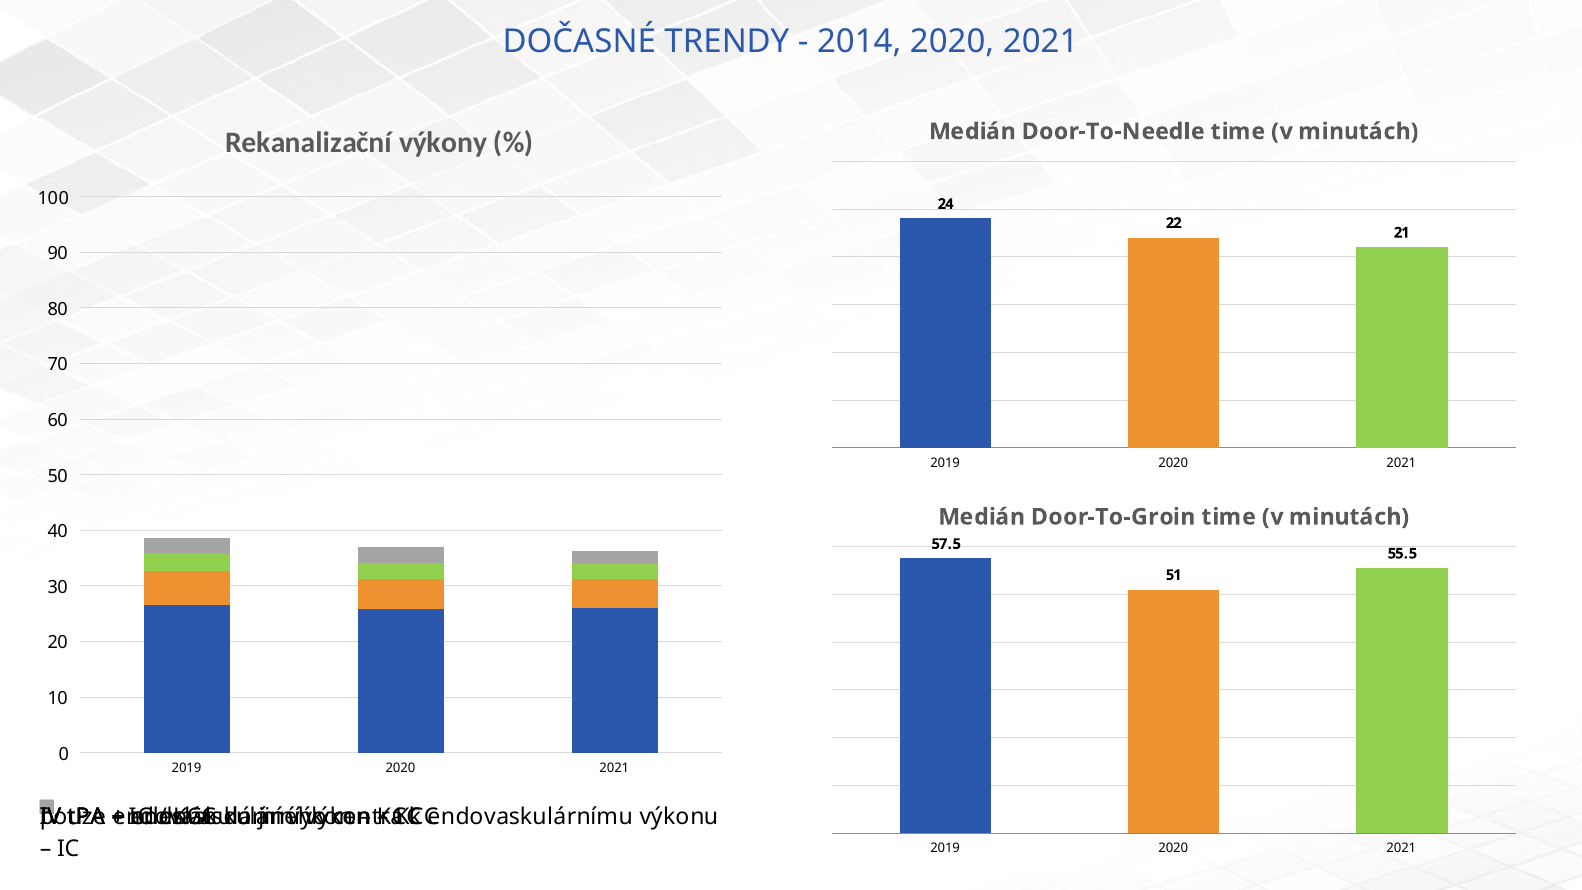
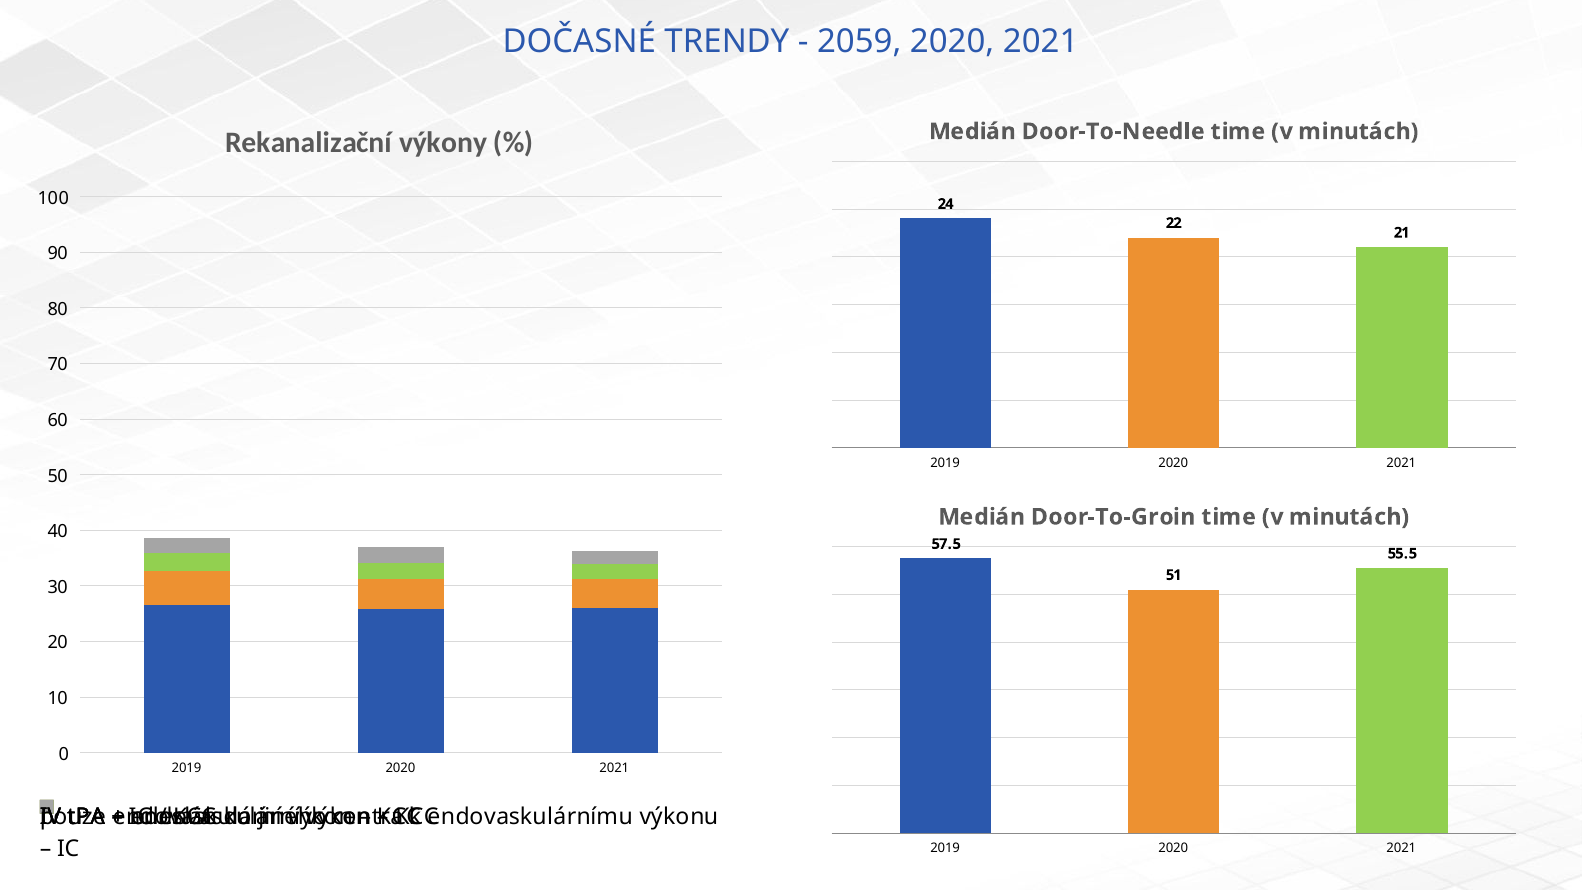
2014: 2014 -> 2059
